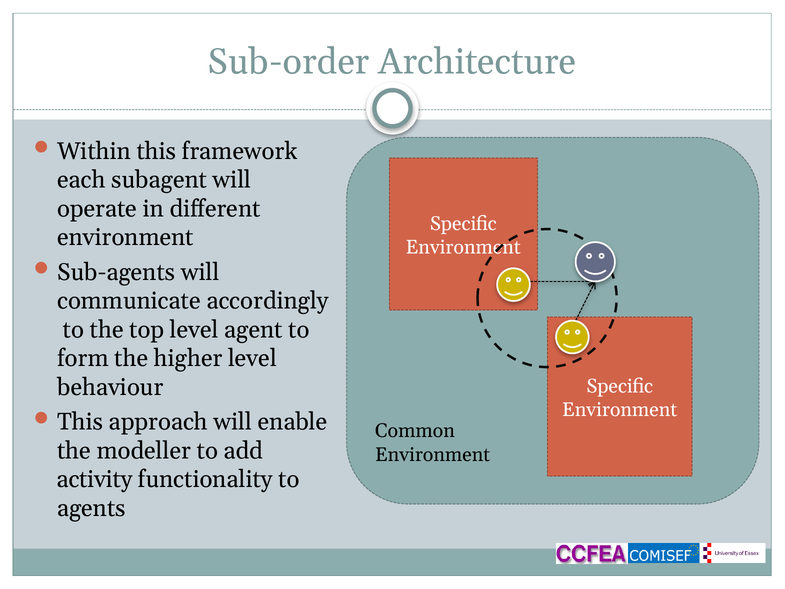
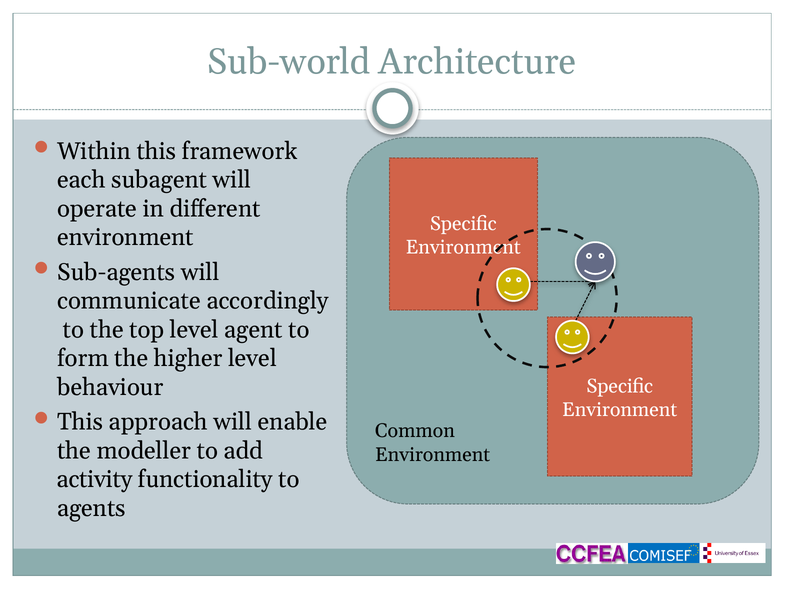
Sub-order: Sub-order -> Sub-world
